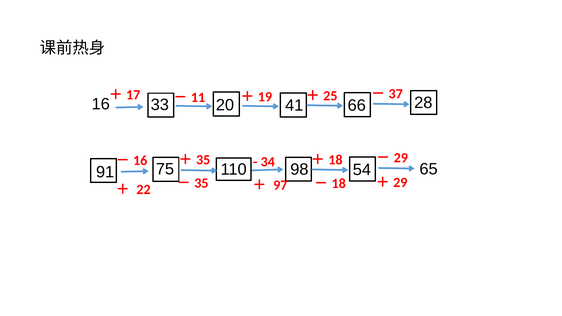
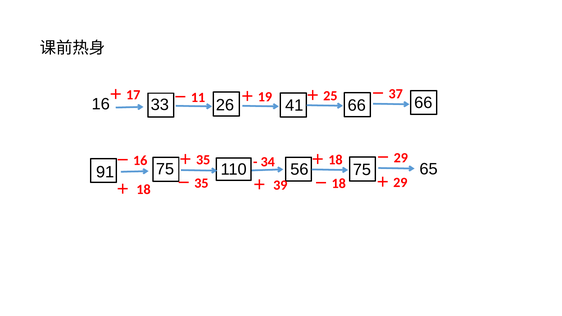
20: 20 -> 26
41 28: 28 -> 66
98: 98 -> 56
91 54: 54 -> 75
97: 97 -> 39
22: 22 -> 18
